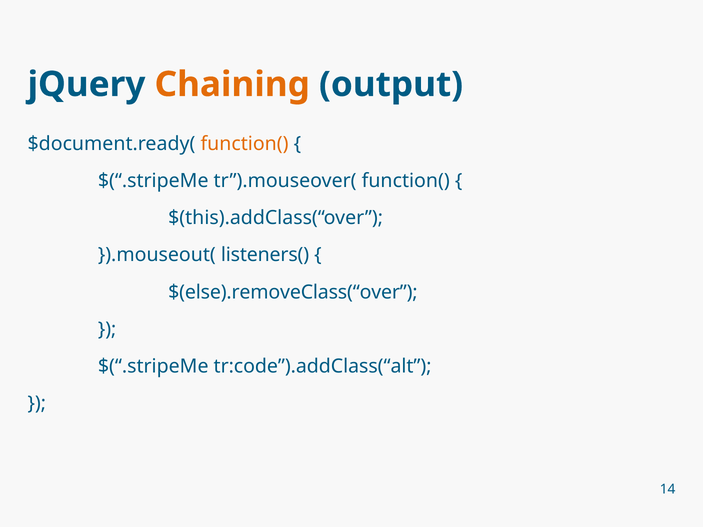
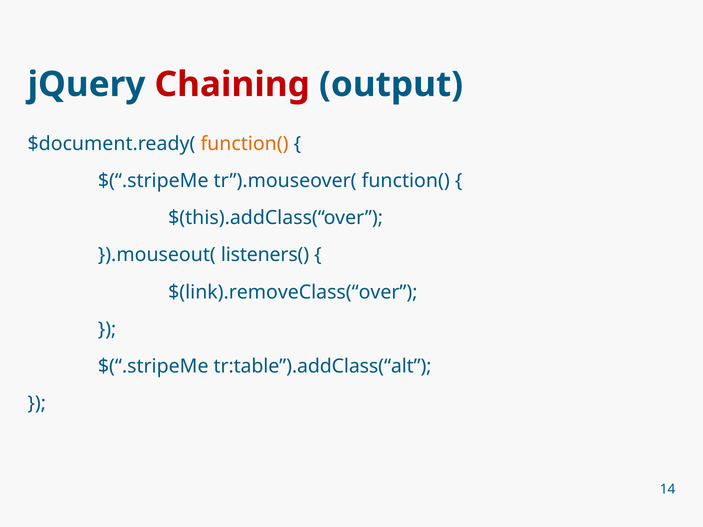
Chaining colour: orange -> red
$(else).removeClass(“over: $(else).removeClass(“over -> $(link).removeClass(“over
tr:code”).addClass(“alt: tr:code”).addClass(“alt -> tr:table”).addClass(“alt
